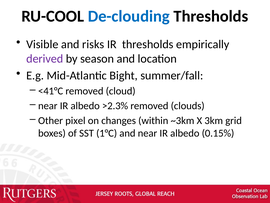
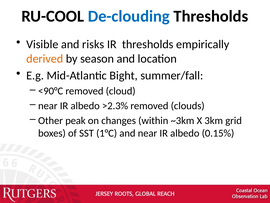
derived colour: purple -> orange
<41°C: <41°C -> <90°C
pixel: pixel -> peak
